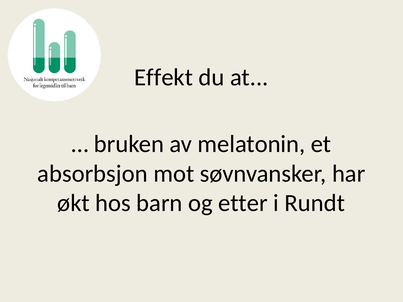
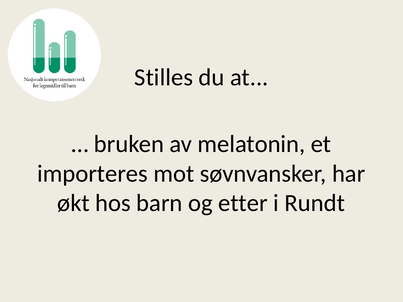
Effekt: Effekt -> Stilles
absorbsjon: absorbsjon -> importeres
